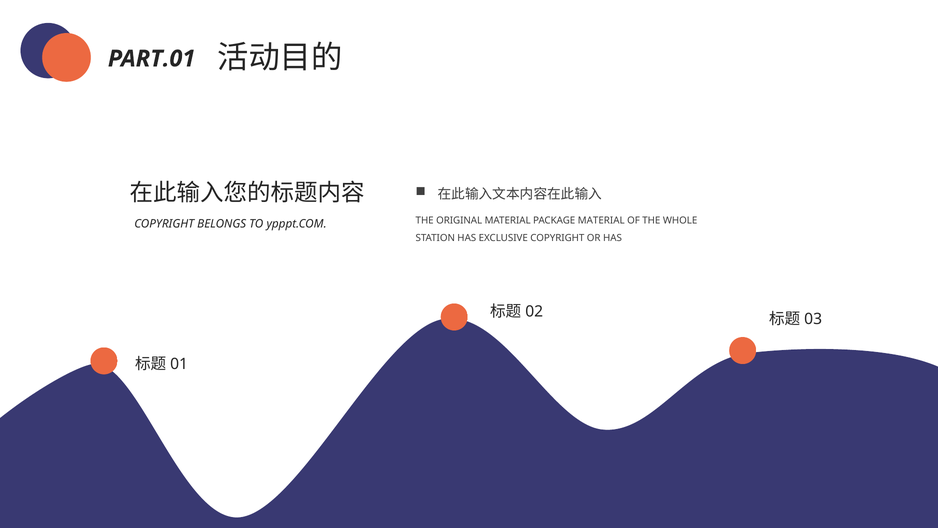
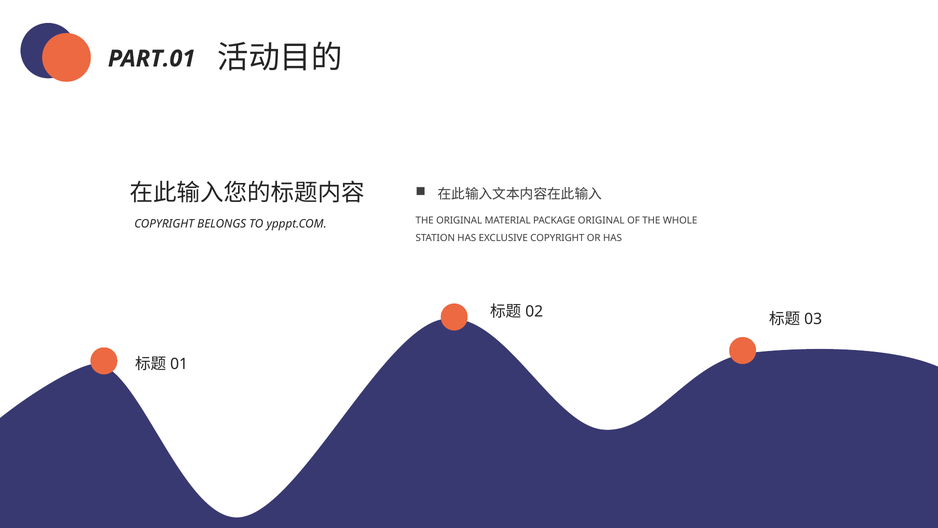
PACKAGE MATERIAL: MATERIAL -> ORIGINAL
